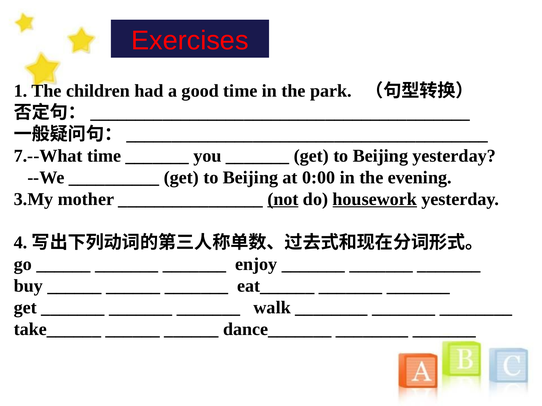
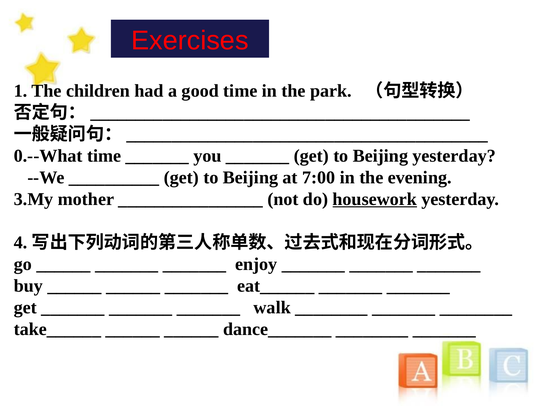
7.--What: 7.--What -> 0.--What
0:00: 0:00 -> 7:00
not underline: present -> none
